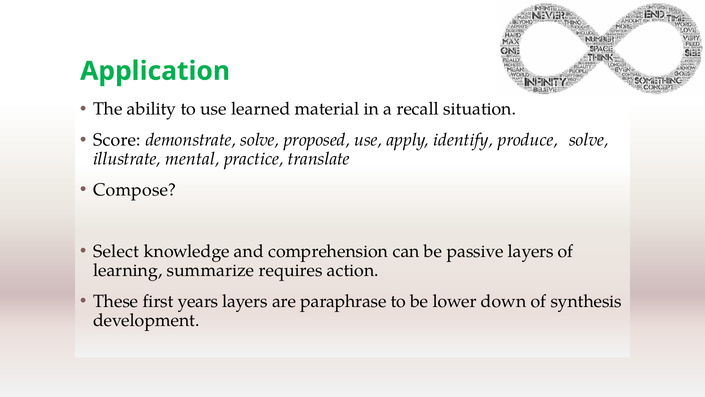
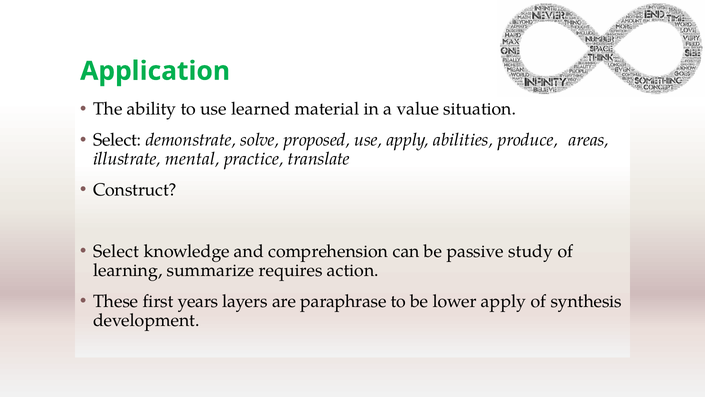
recall: recall -> value
Score at (117, 140): Score -> Select
identify: identify -> abilities
produce solve: solve -> areas
Compose: Compose -> Construct
passive layers: layers -> study
lower down: down -> apply
